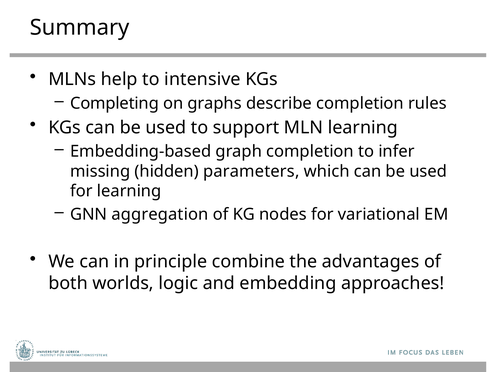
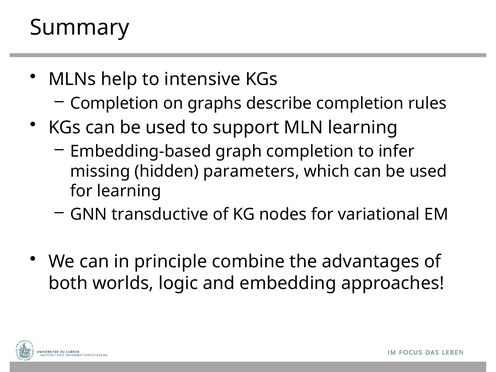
Completing at (114, 103): Completing -> Completion
aggregation: aggregation -> transductive
